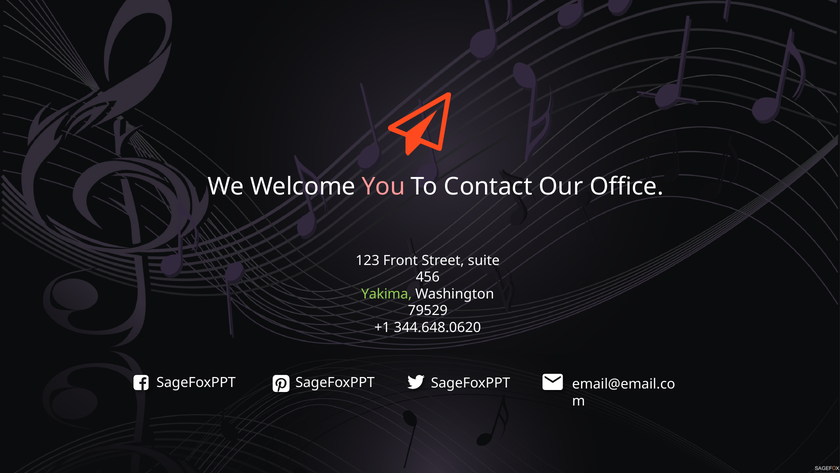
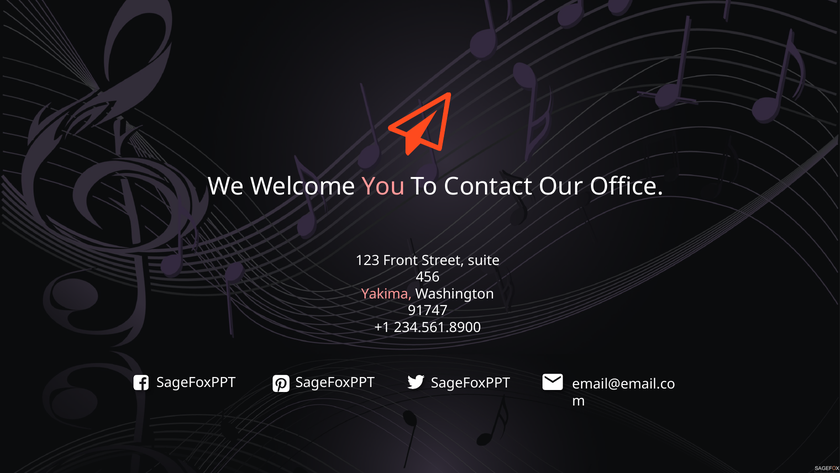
Yakima colour: light green -> pink
79529: 79529 -> 91747
344.648.0620: 344.648.0620 -> 234.561.8900
